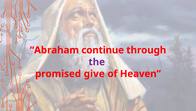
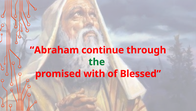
the colour: purple -> green
give: give -> with
Heaven: Heaven -> Blessed
